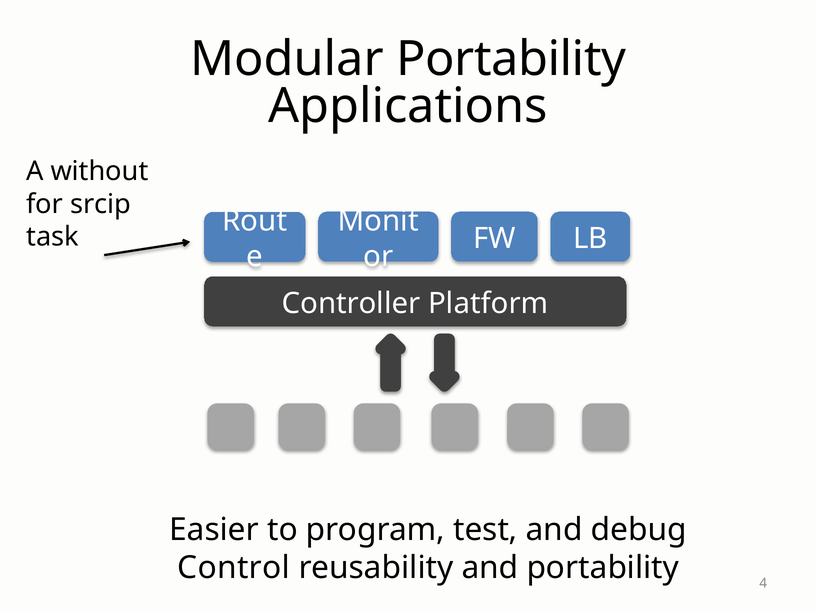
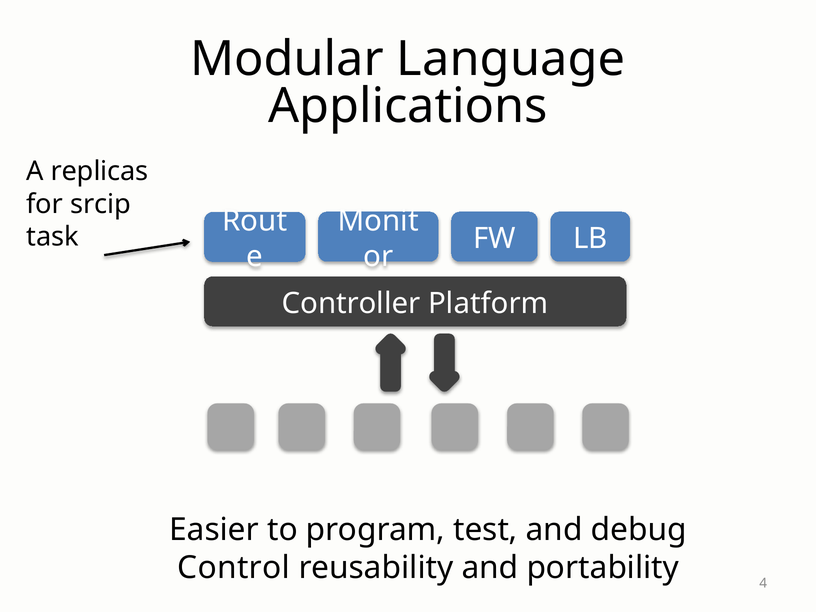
Modular Portability: Portability -> Language
without: without -> replicas
